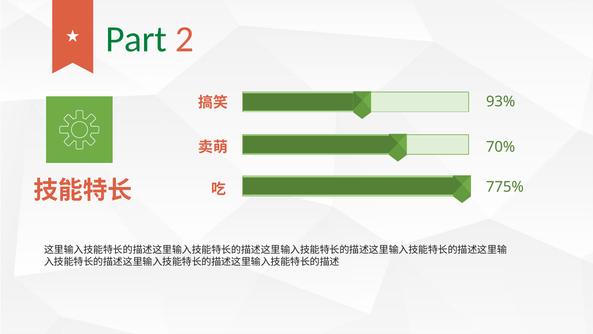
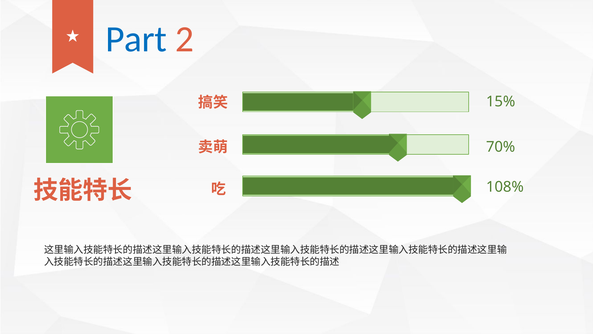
Part colour: green -> blue
93%: 93% -> 15%
775%: 775% -> 108%
